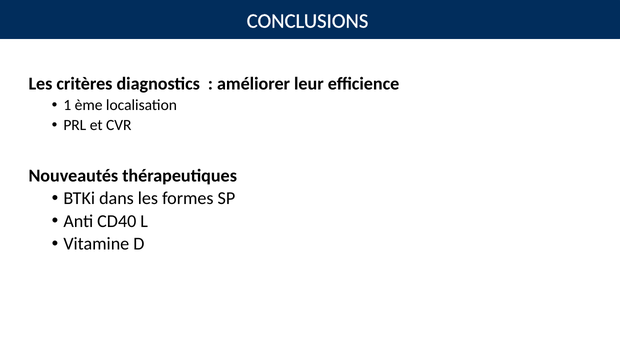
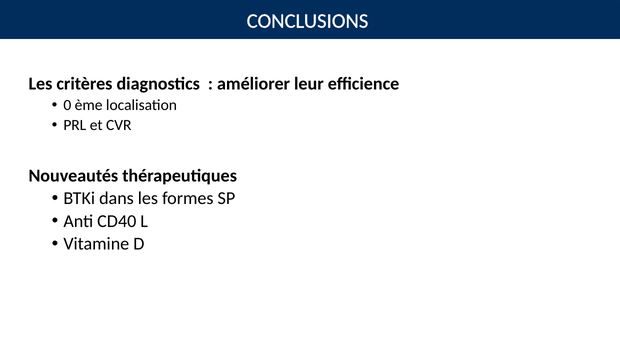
1: 1 -> 0
